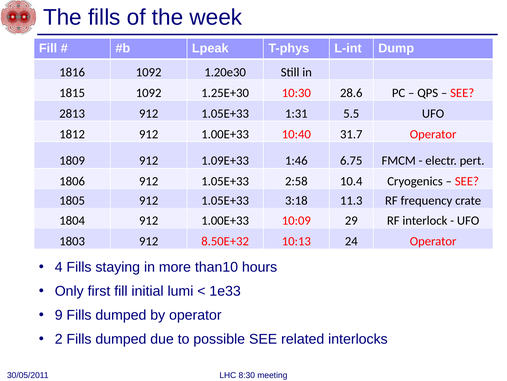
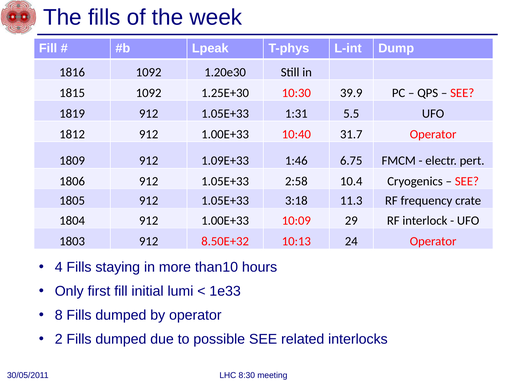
28.6: 28.6 -> 39.9
2813: 2813 -> 1819
9: 9 -> 8
